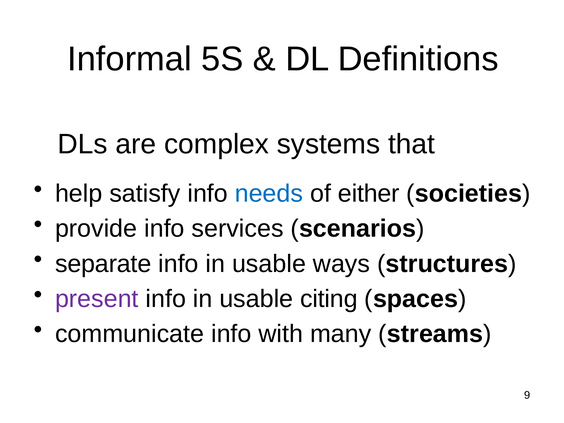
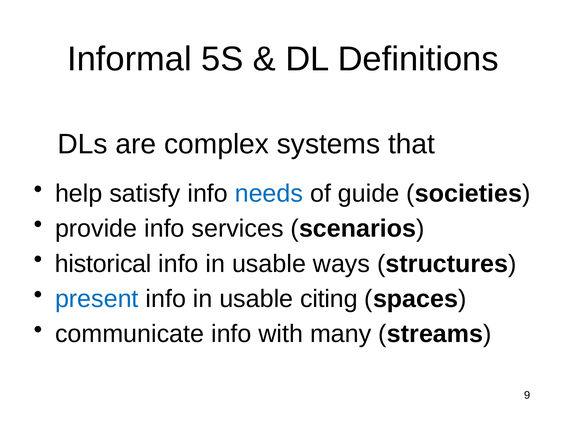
either: either -> guide
separate: separate -> historical
present colour: purple -> blue
